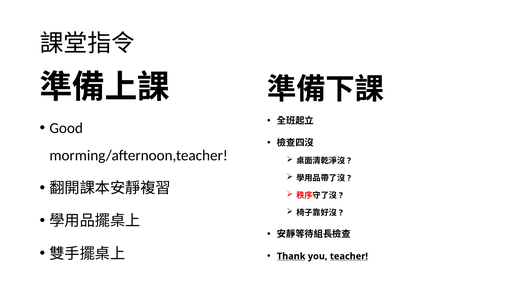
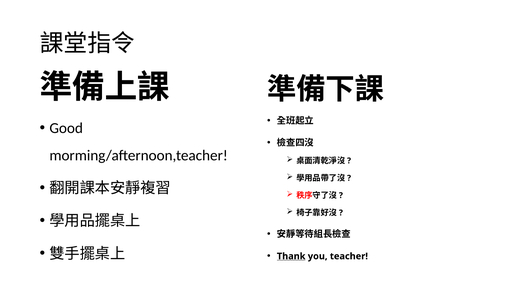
teacher underline: present -> none
